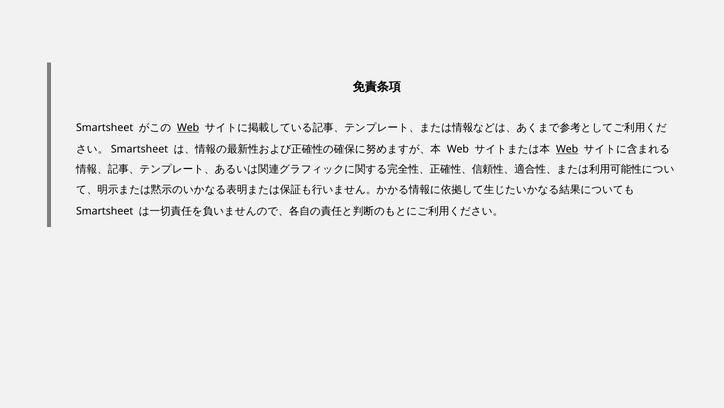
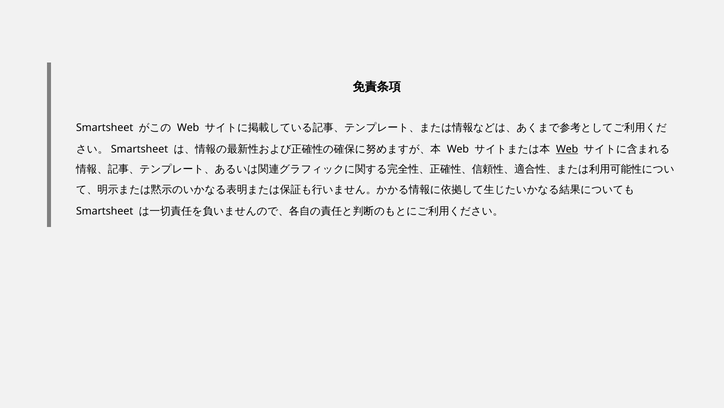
Web at (188, 127) underline: present -> none
